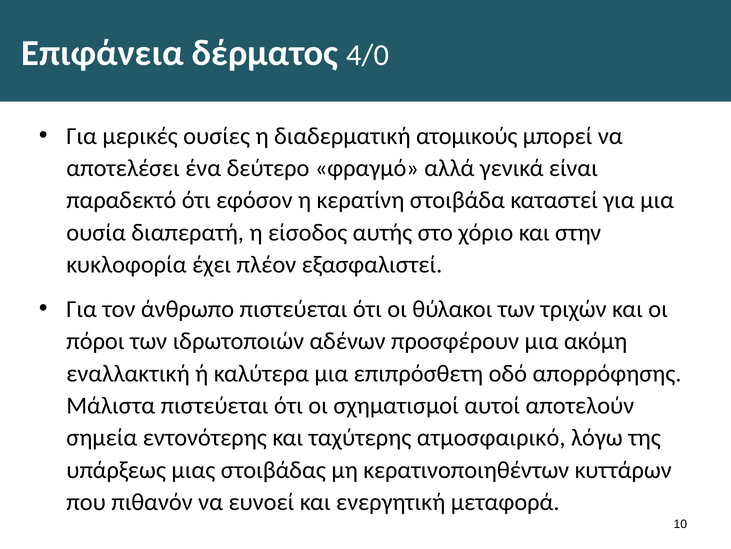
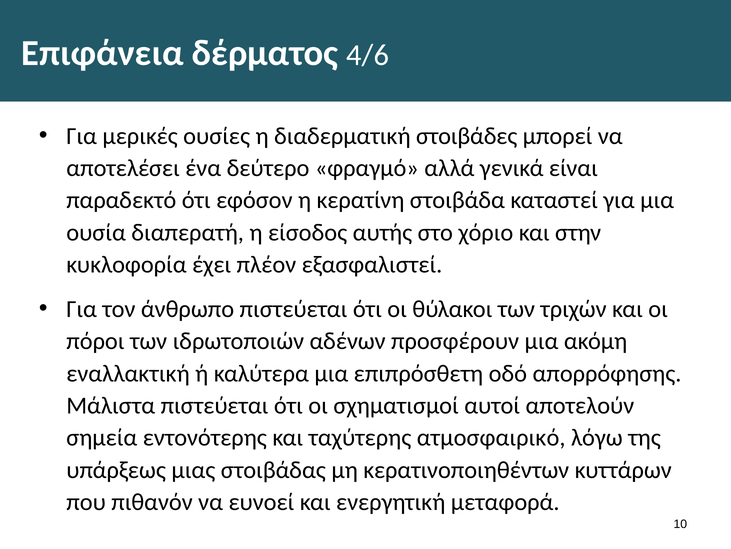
4/0: 4/0 -> 4/6
ατομικούς: ατομικούς -> στοιβάδες
